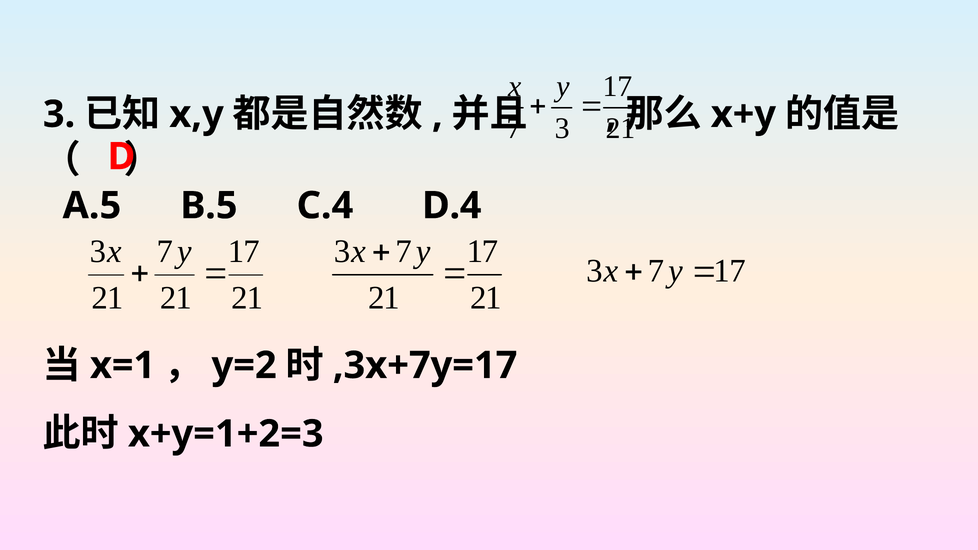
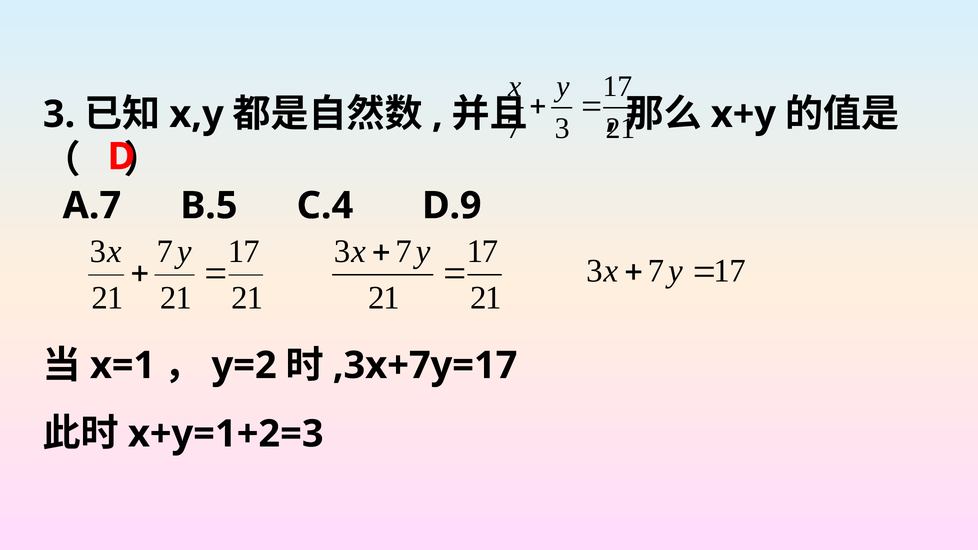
A.5: A.5 -> A.7
D.4: D.4 -> D.9
